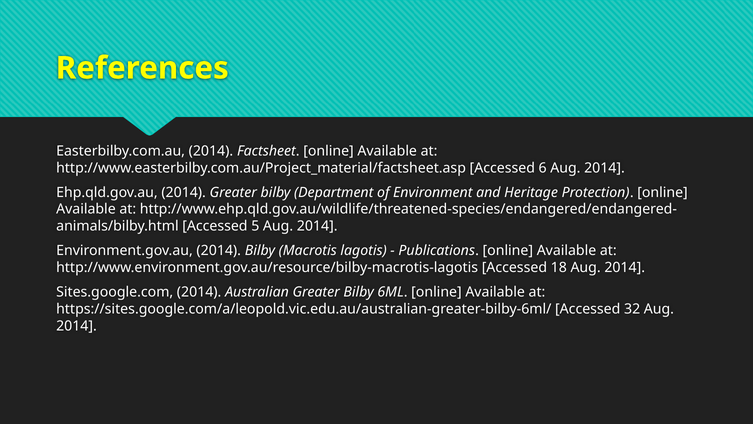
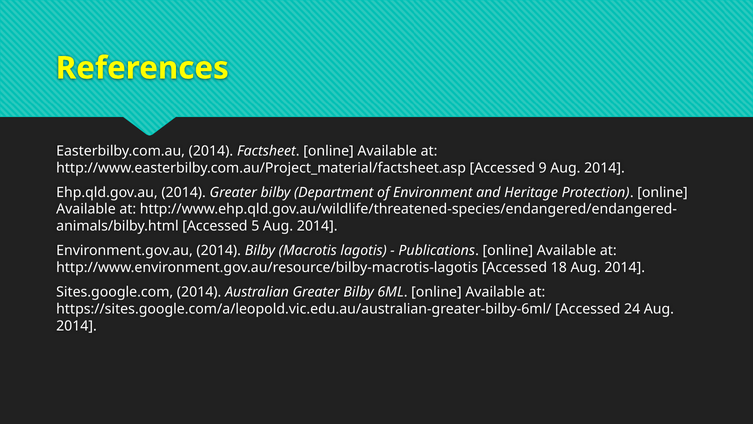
6: 6 -> 9
32: 32 -> 24
